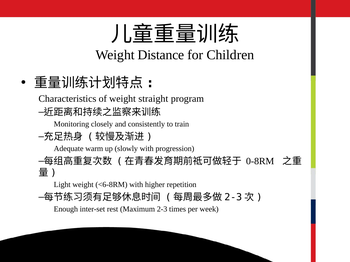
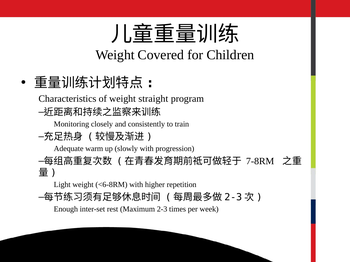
Distance: Distance -> Covered
0-8RM: 0-8RM -> 7-8RM
